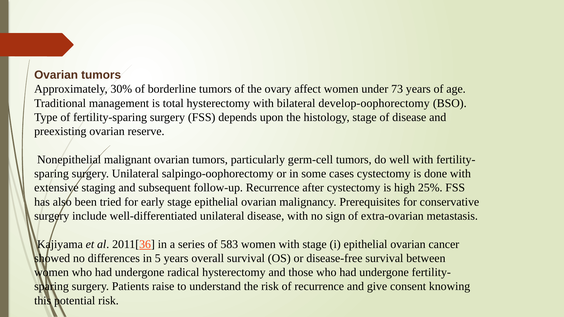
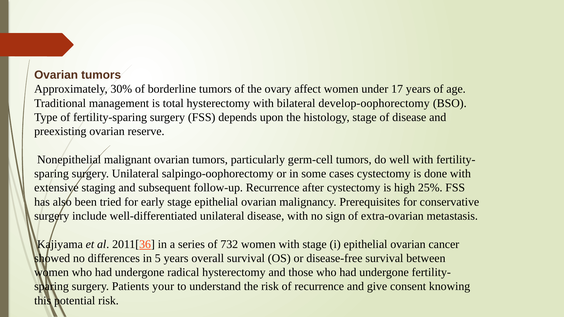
73: 73 -> 17
583: 583 -> 732
raise: raise -> your
